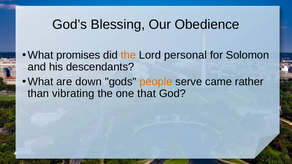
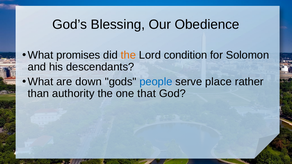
personal: personal -> condition
people colour: orange -> blue
came: came -> place
vibrating: vibrating -> authority
